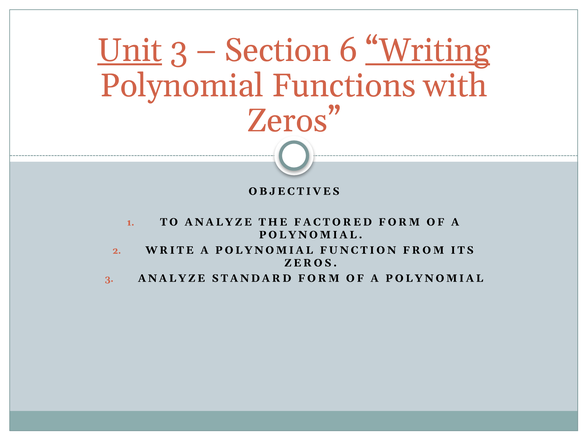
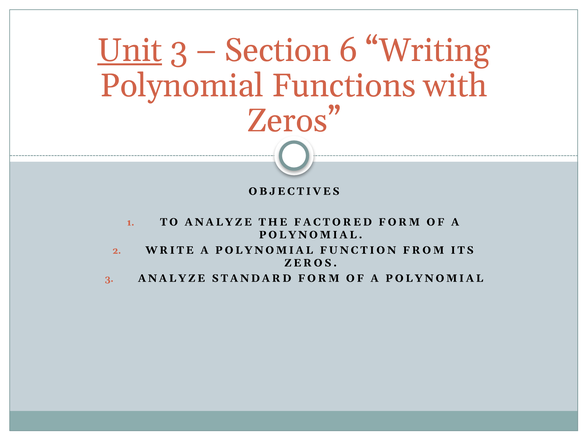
Writing underline: present -> none
